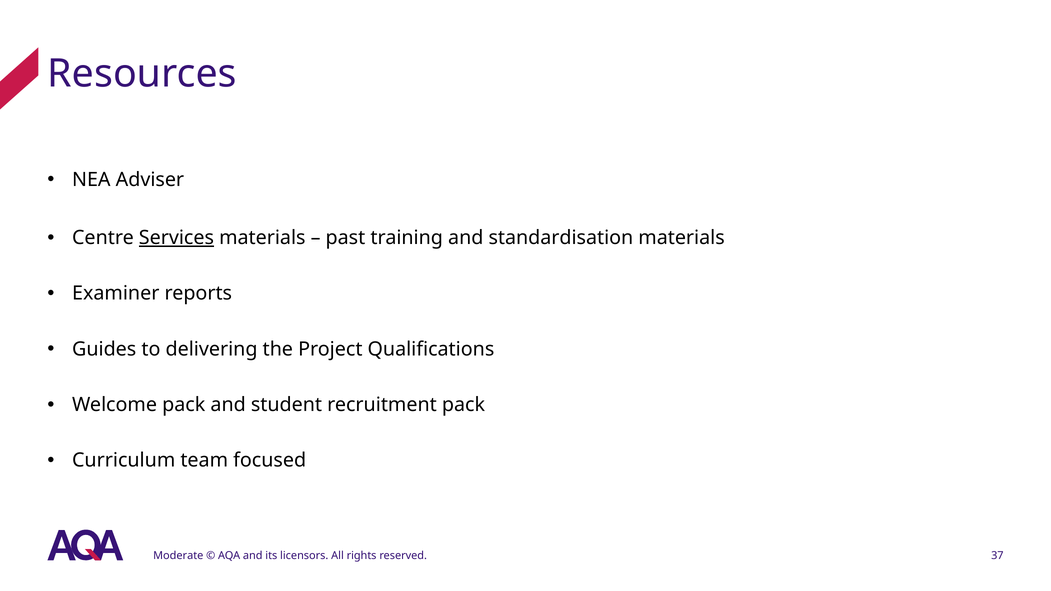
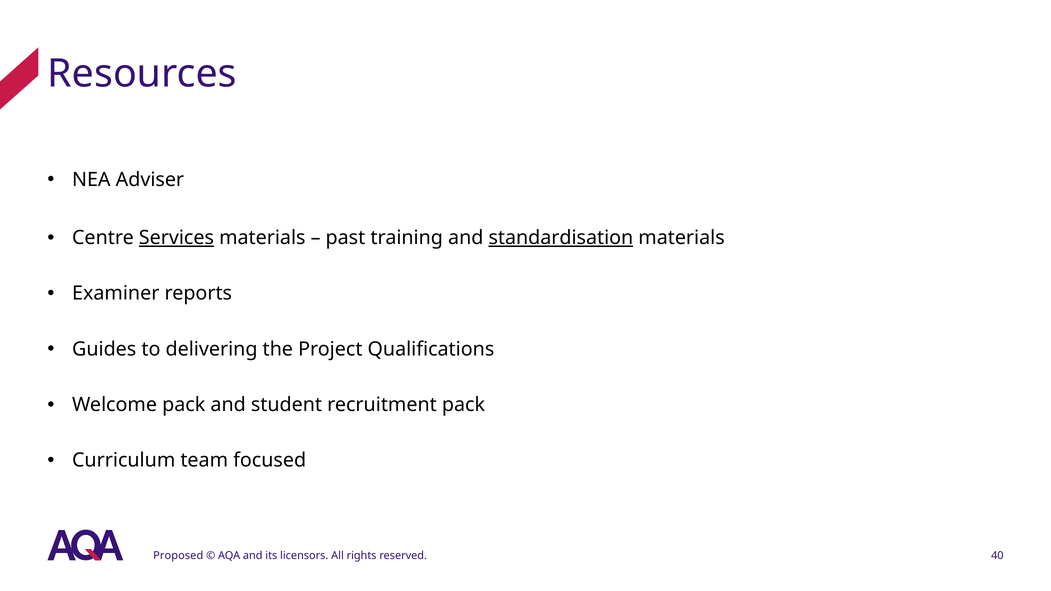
standardisation underline: none -> present
Moderate: Moderate -> Proposed
37: 37 -> 40
